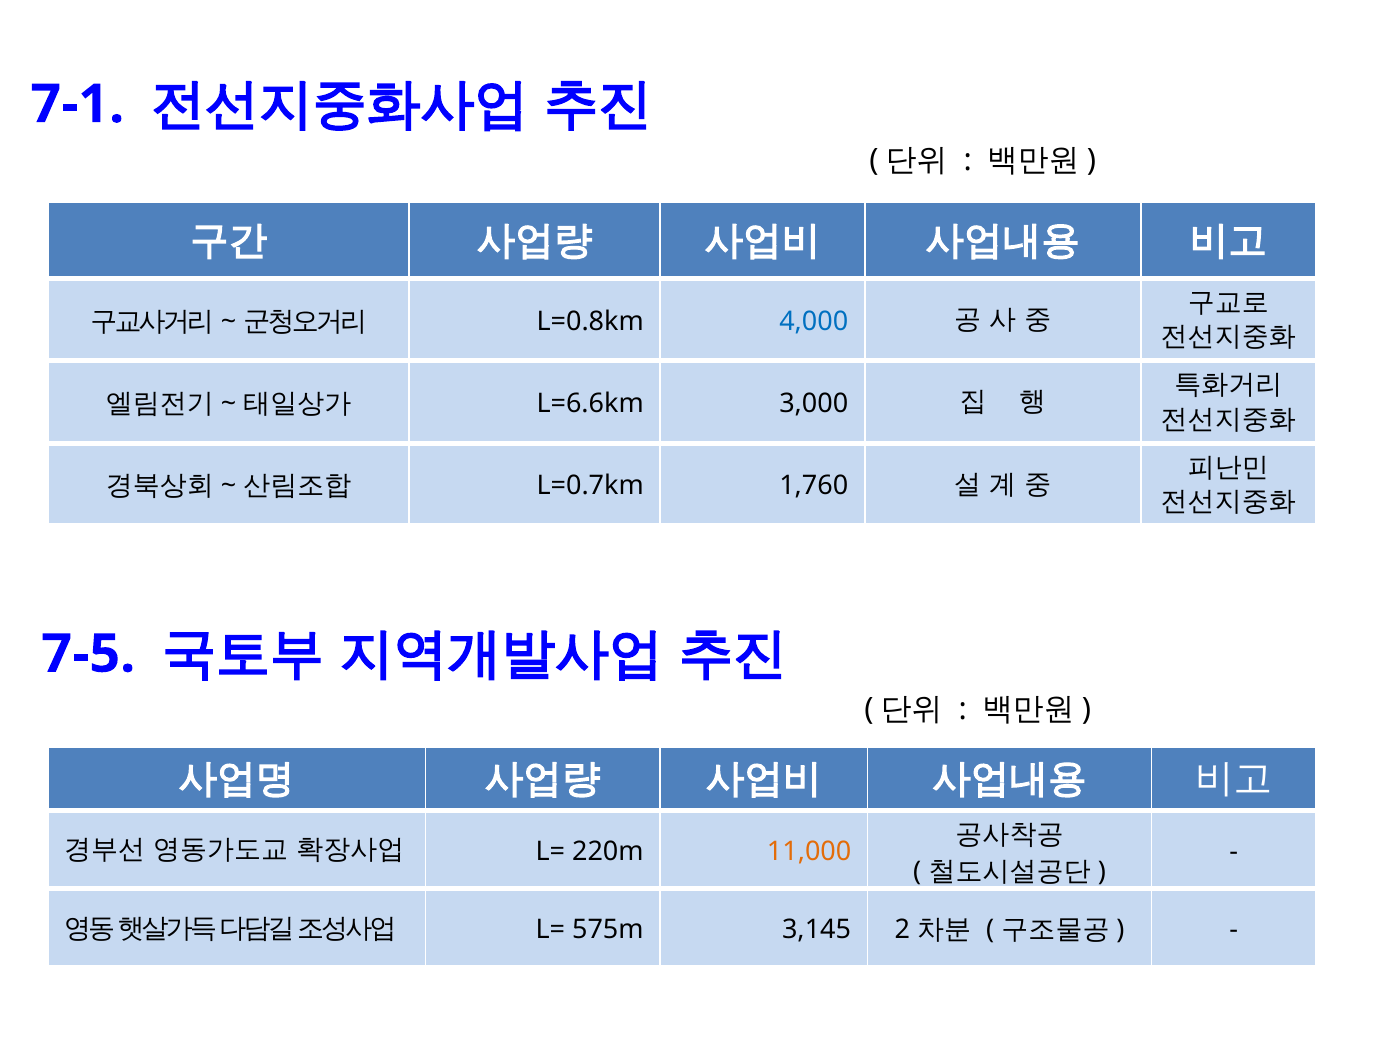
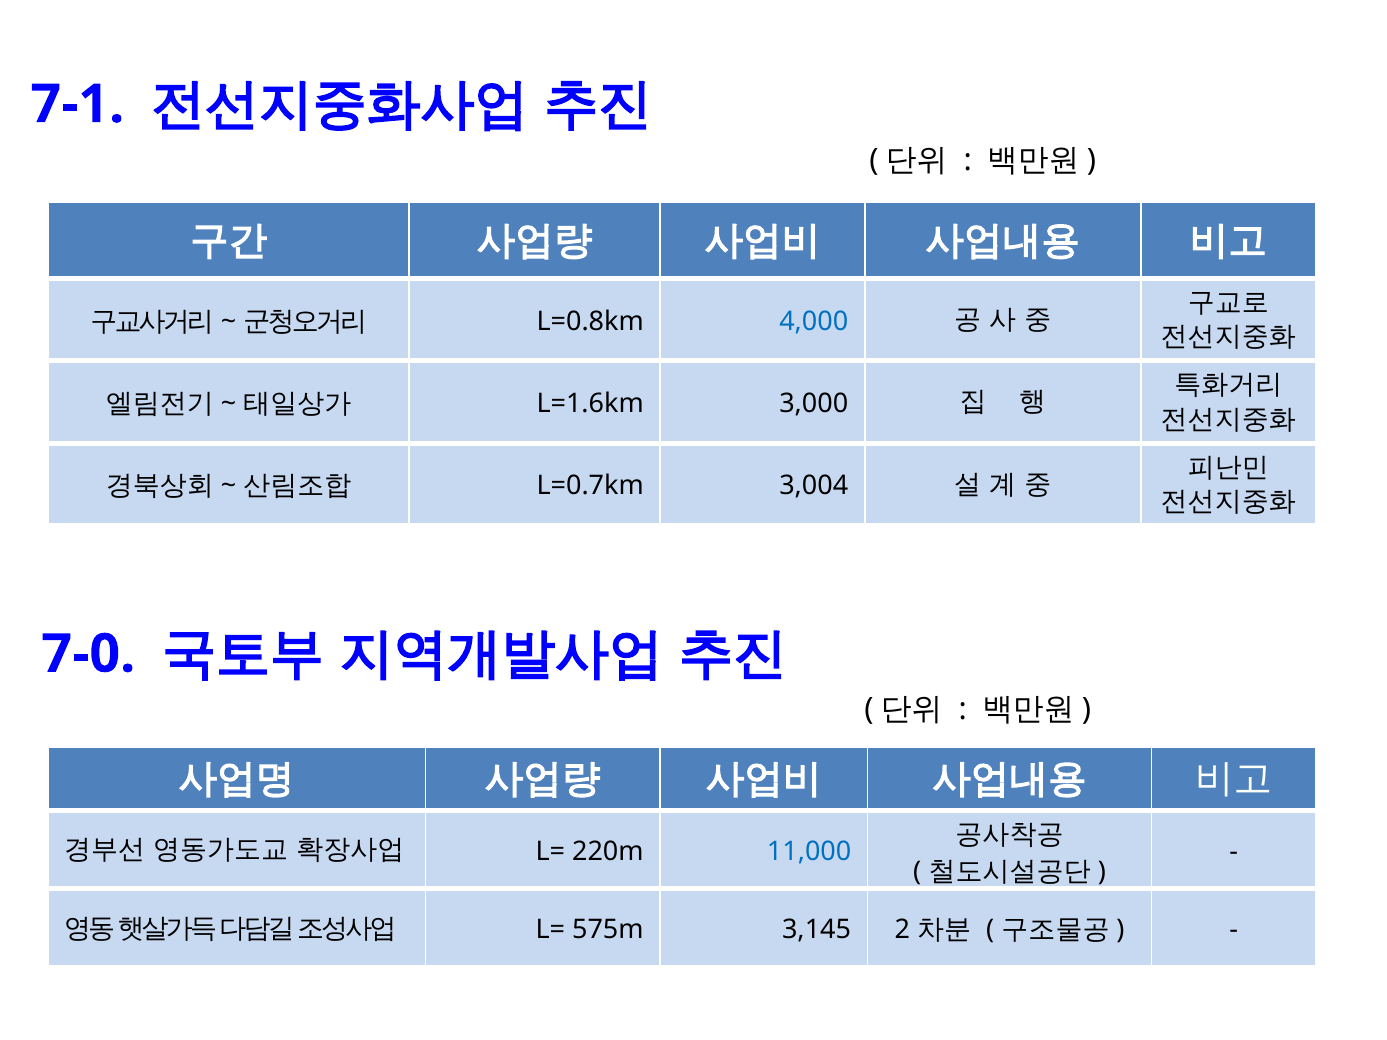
L=6.6km: L=6.6km -> L=1.6km
1,760: 1,760 -> 3,004
7-5: 7-5 -> 7-0
11,000 colour: orange -> blue
